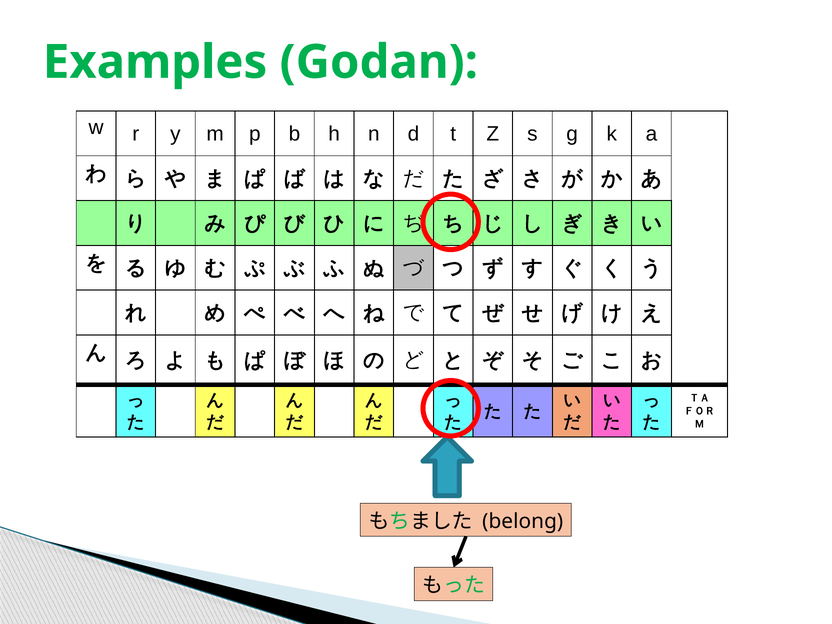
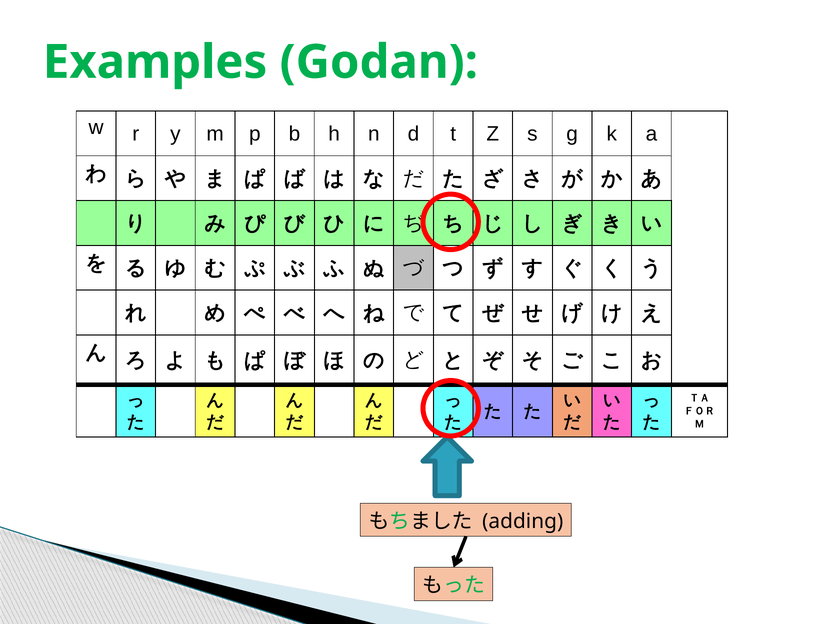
belong: belong -> adding
